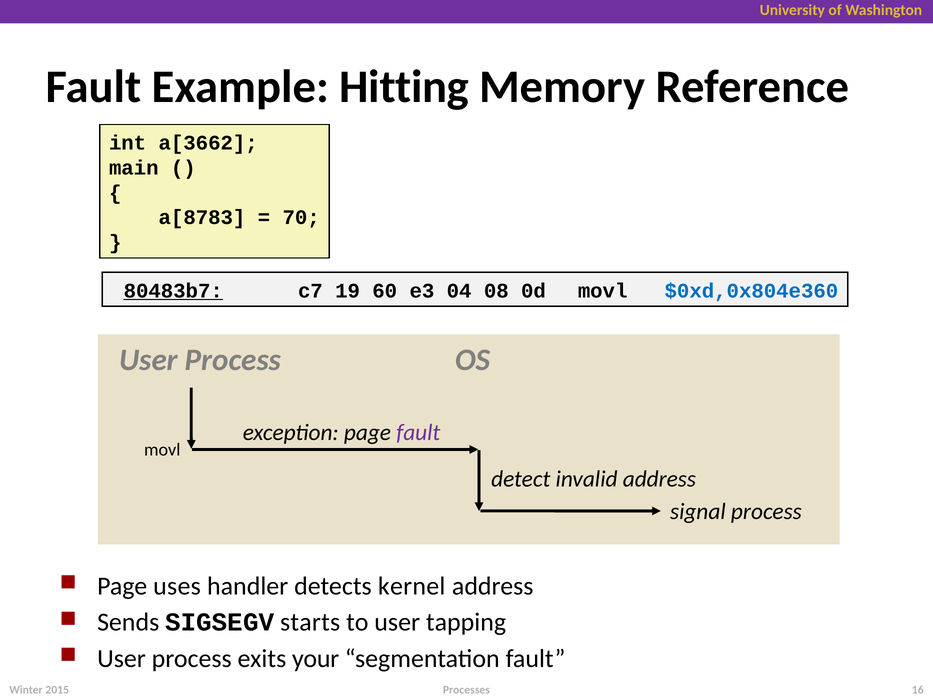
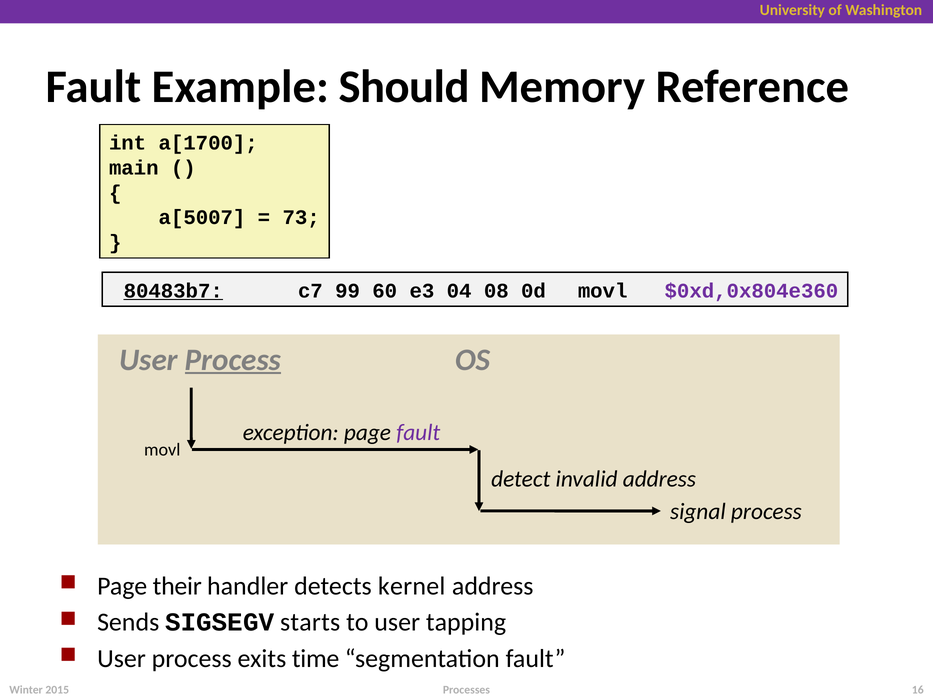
Hitting: Hitting -> Should
a[3662: a[3662 -> a[1700
a[8783: a[8783 -> a[5007
70: 70 -> 73
19: 19 -> 99
$0xd,0x804e360 colour: blue -> purple
Process at (233, 360) underline: none -> present
uses: uses -> their
your: your -> time
